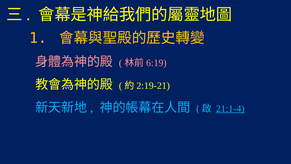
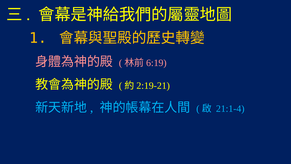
21:1-4 underline: present -> none
